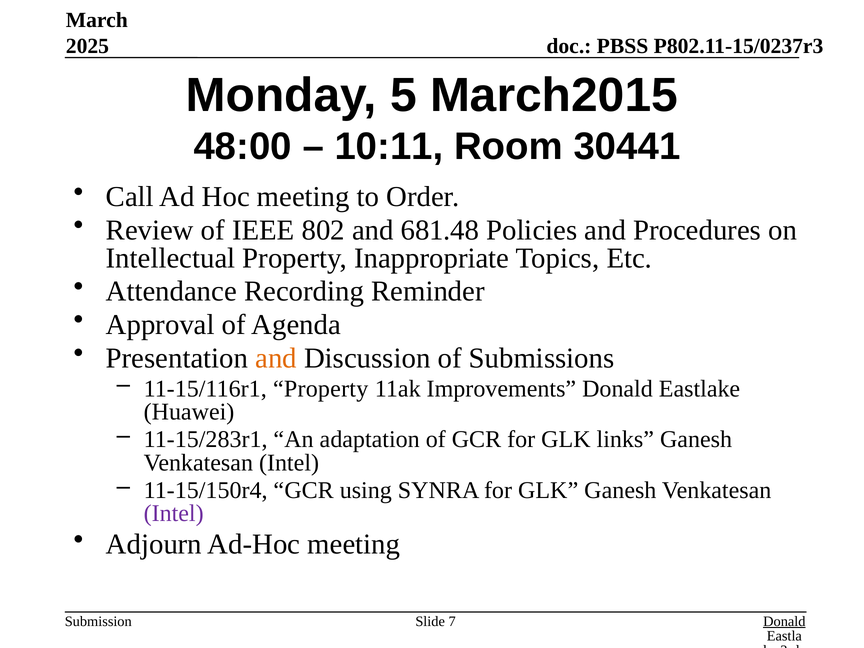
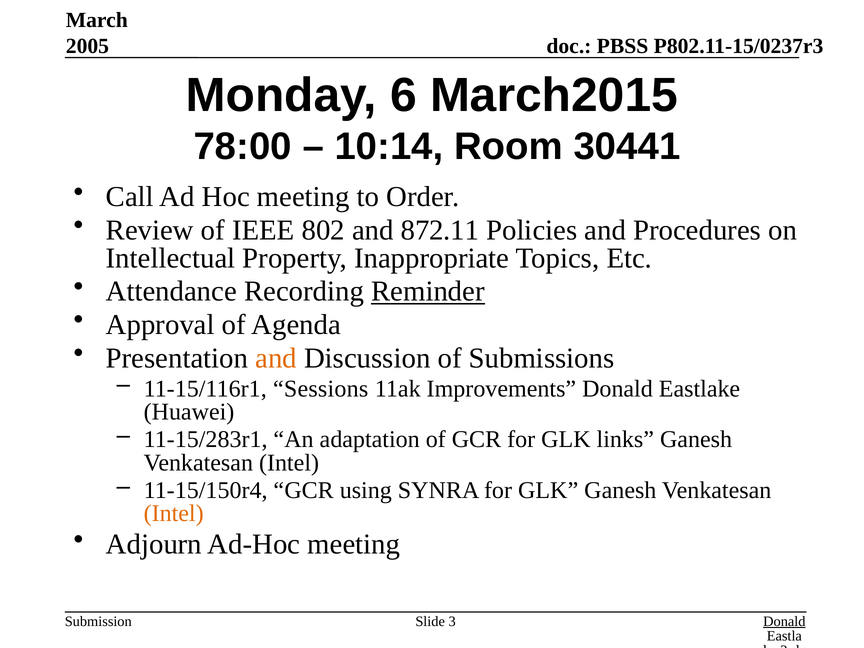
2025: 2025 -> 2005
5: 5 -> 6
48:00: 48:00 -> 78:00
10:11: 10:11 -> 10:14
681.48: 681.48 -> 872.11
Reminder underline: none -> present
11-15/116r1 Property: Property -> Sessions
Intel at (174, 514) colour: purple -> orange
7: 7 -> 3
